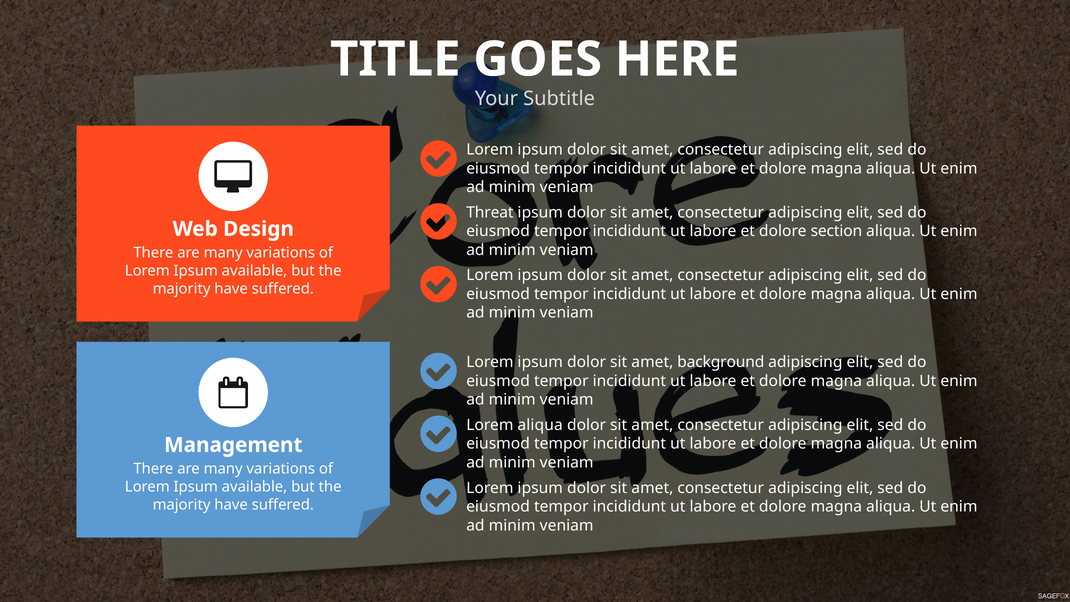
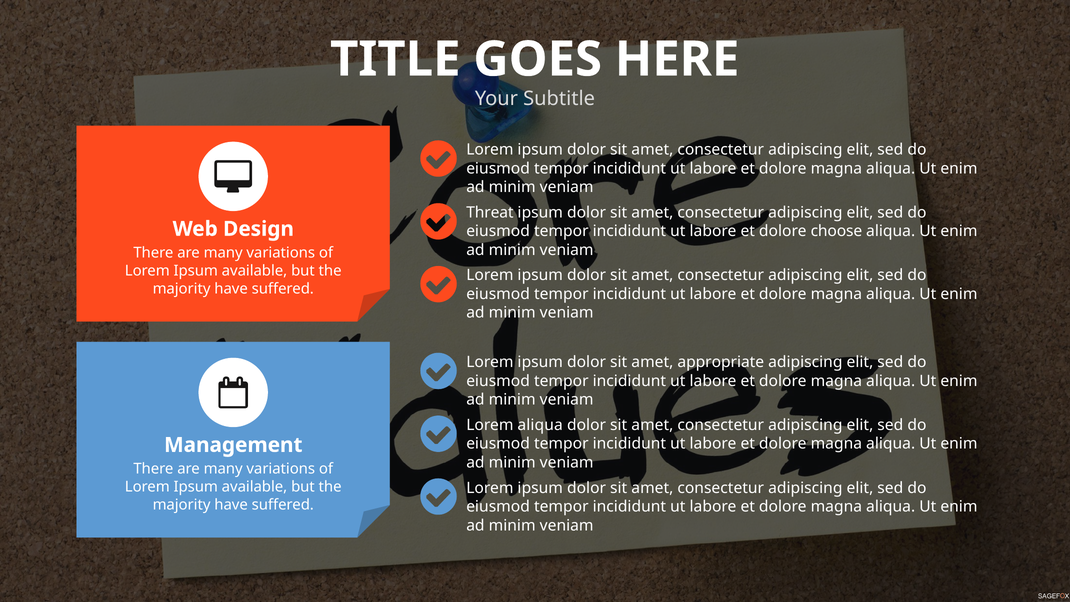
section: section -> choose
background: background -> appropriate
